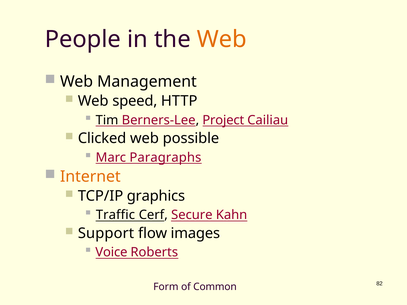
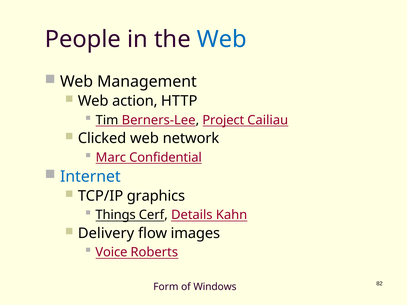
Web at (222, 39) colour: orange -> blue
speed: speed -> action
possible: possible -> network
Paragraphs: Paragraphs -> Confidential
Internet colour: orange -> blue
Traffic: Traffic -> Things
Secure: Secure -> Details
Support: Support -> Delivery
Common: Common -> Windows
